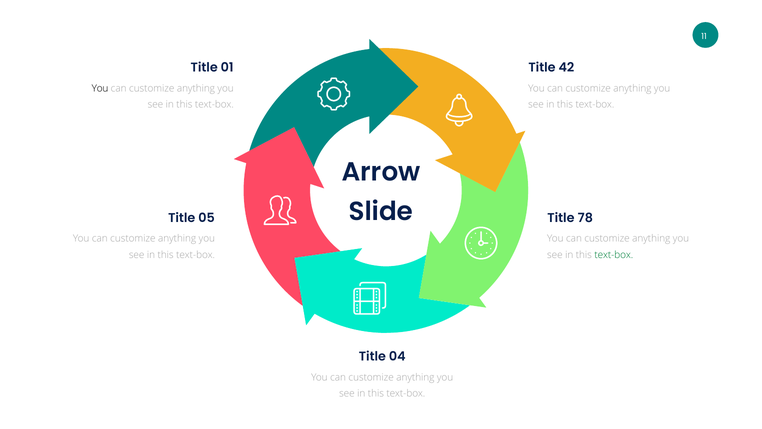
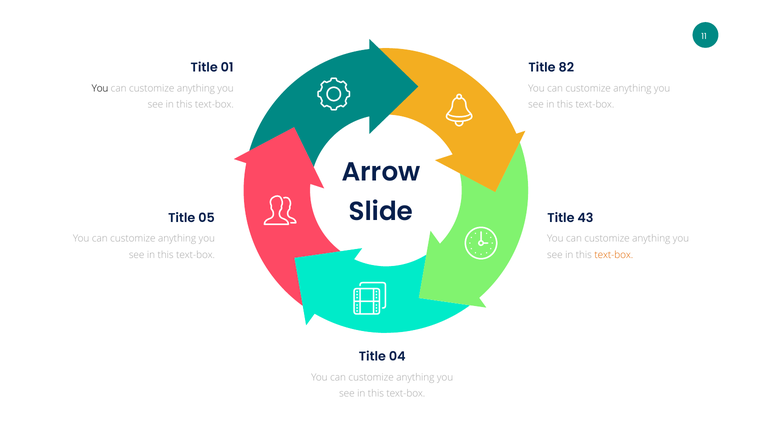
42: 42 -> 82
78: 78 -> 43
text-box at (614, 255) colour: green -> orange
